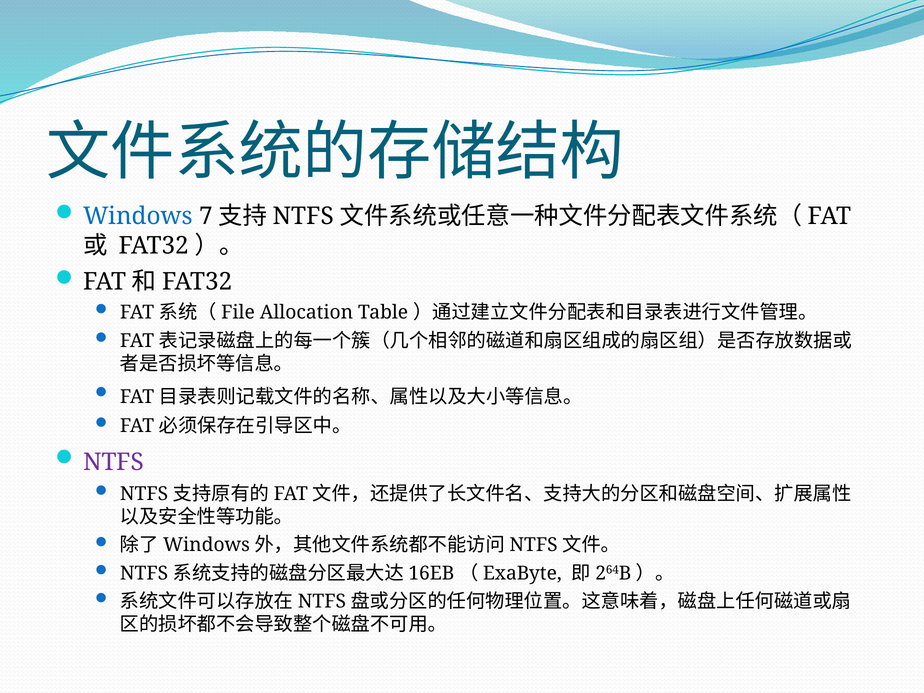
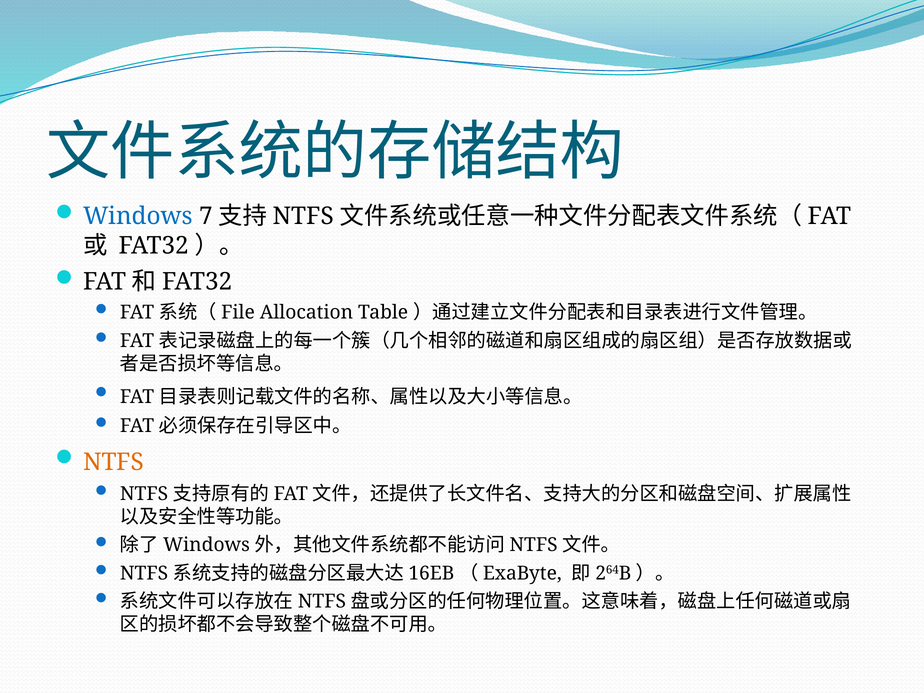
NTFS colour: purple -> orange
